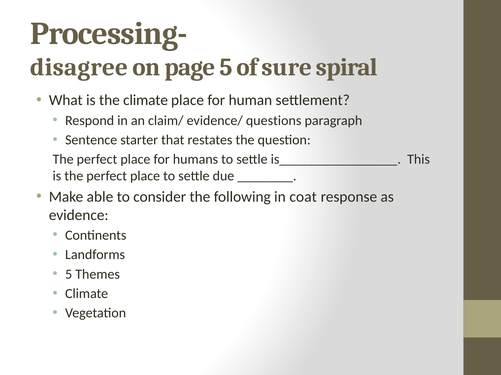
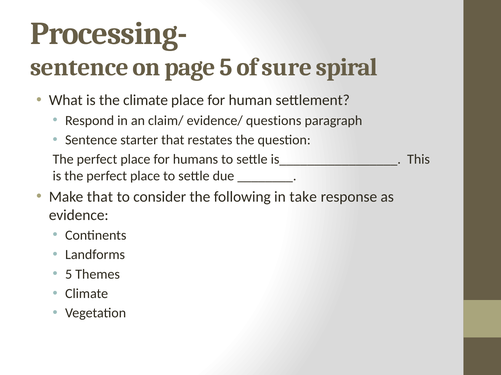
disagree at (79, 67): disagree -> sentence
Make able: able -> that
coat: coat -> take
